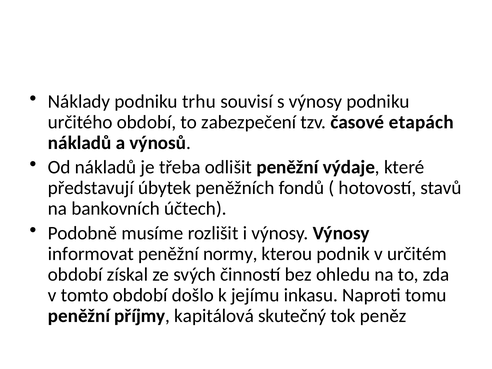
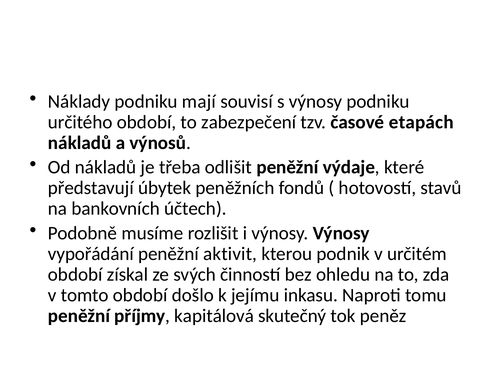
trhu: trhu -> mají
informovat: informovat -> vypořádání
normy: normy -> aktivit
